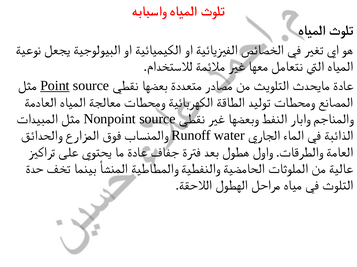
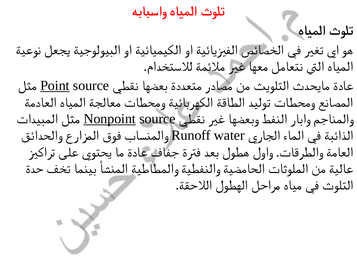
Nonpoint underline: none -> present
